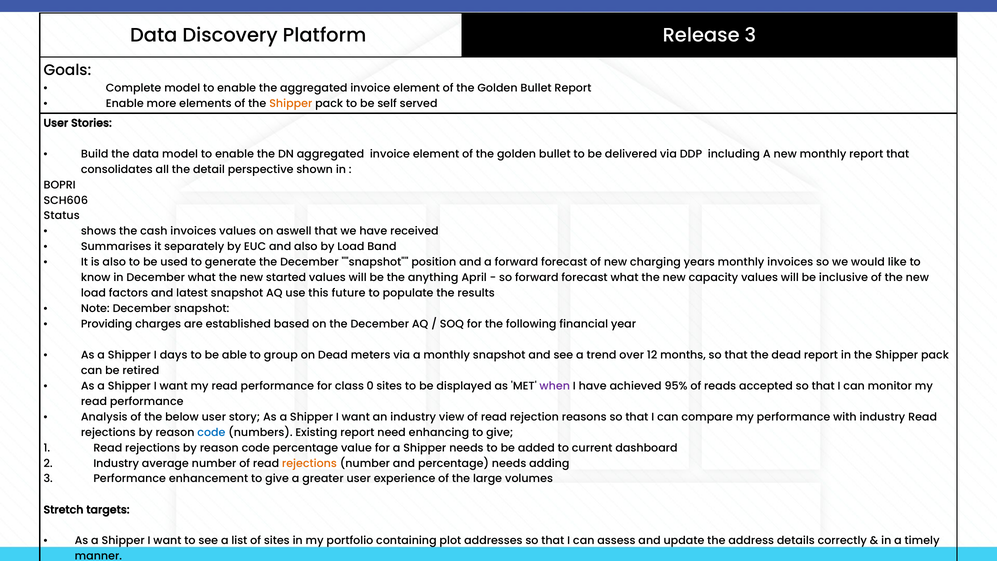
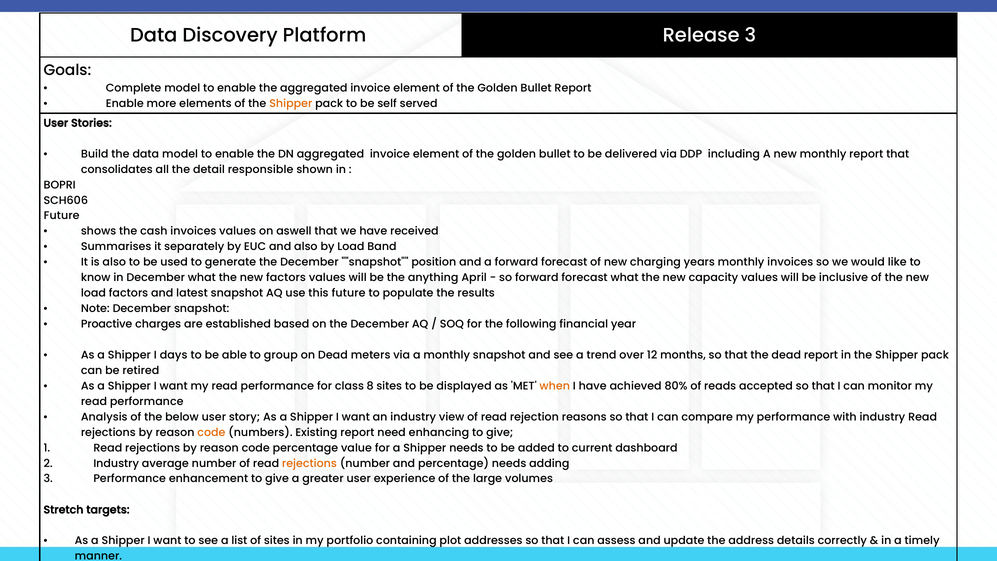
detail perspective: perspective -> responsible
Status at (62, 216): Status -> Future
new started: started -> factors
Providing: Providing -> Proactive
0: 0 -> 8
when colour: purple -> orange
95%: 95% -> 80%
code at (211, 432) colour: blue -> orange
